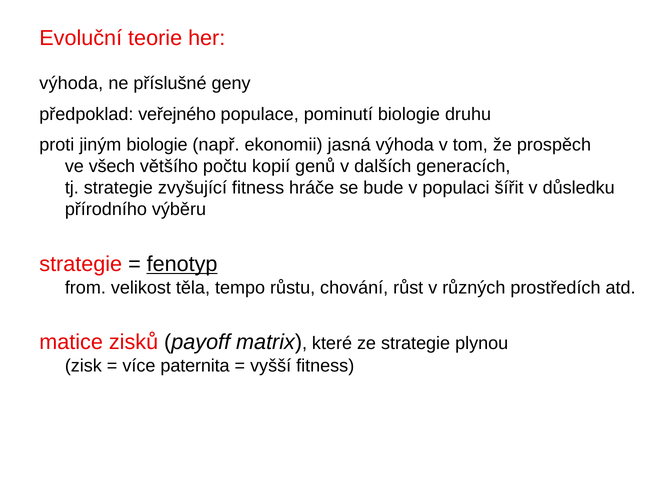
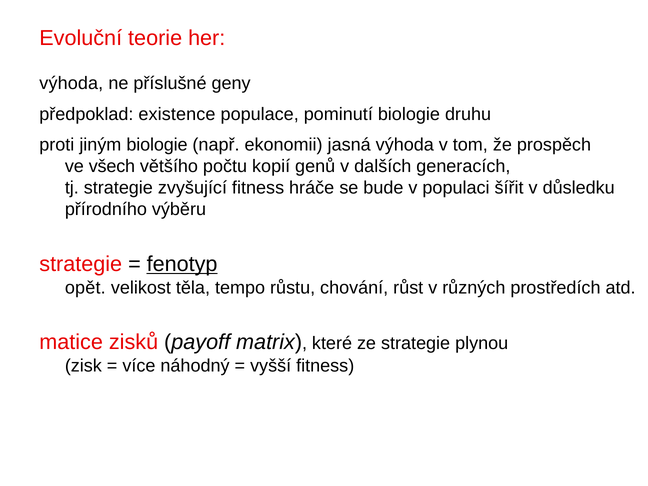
veřejného: veřejného -> existence
from: from -> opět
paternita: paternita -> náhodný
